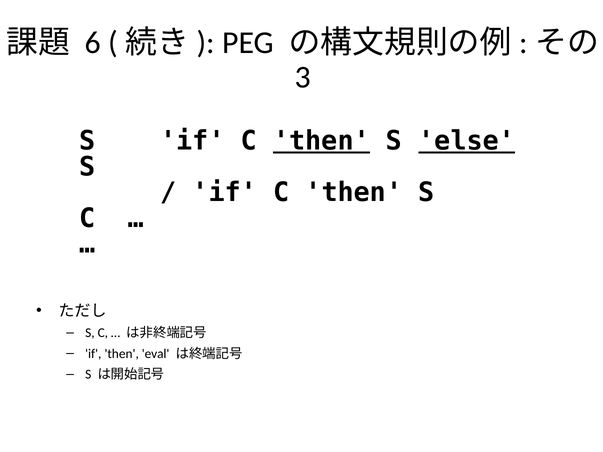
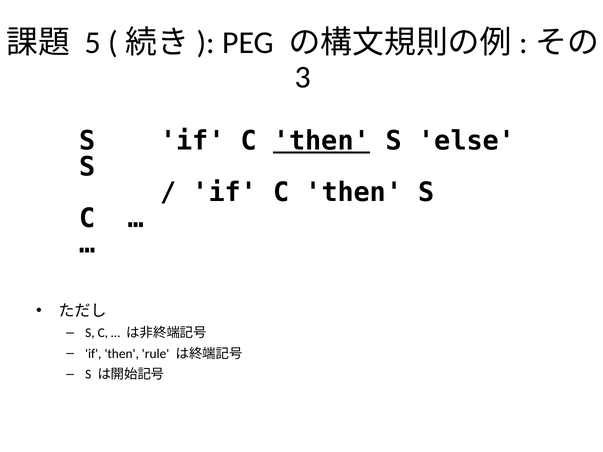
6: 6 -> 5
else underline: present -> none
eval: eval -> rule
